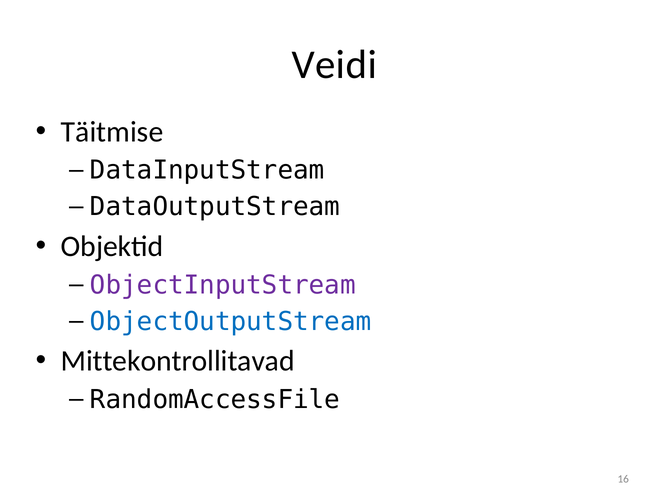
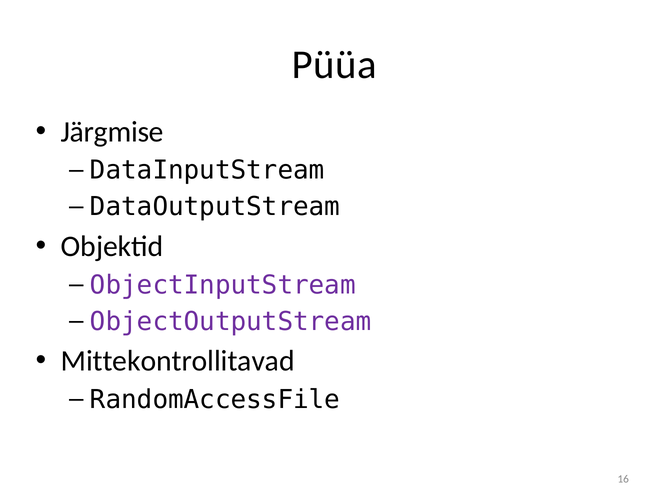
Veidi: Veidi -> Püüa
Täitmise: Täitmise -> Järgmise
ObjectOutputStream colour: blue -> purple
